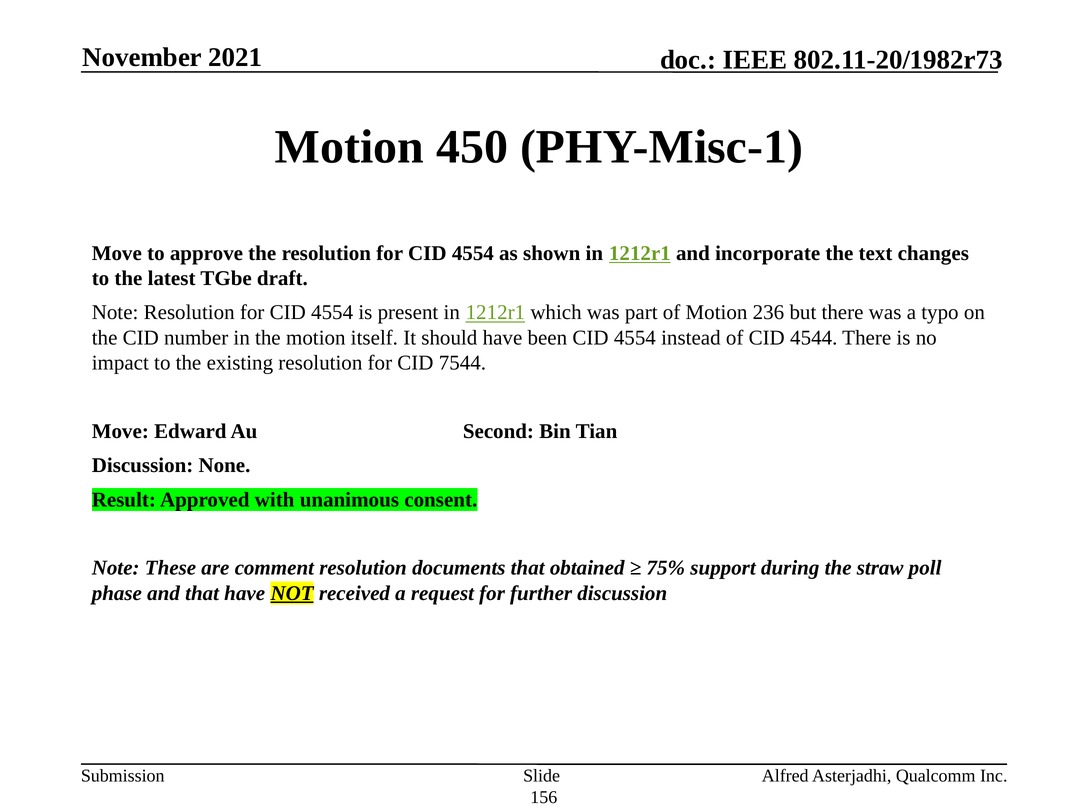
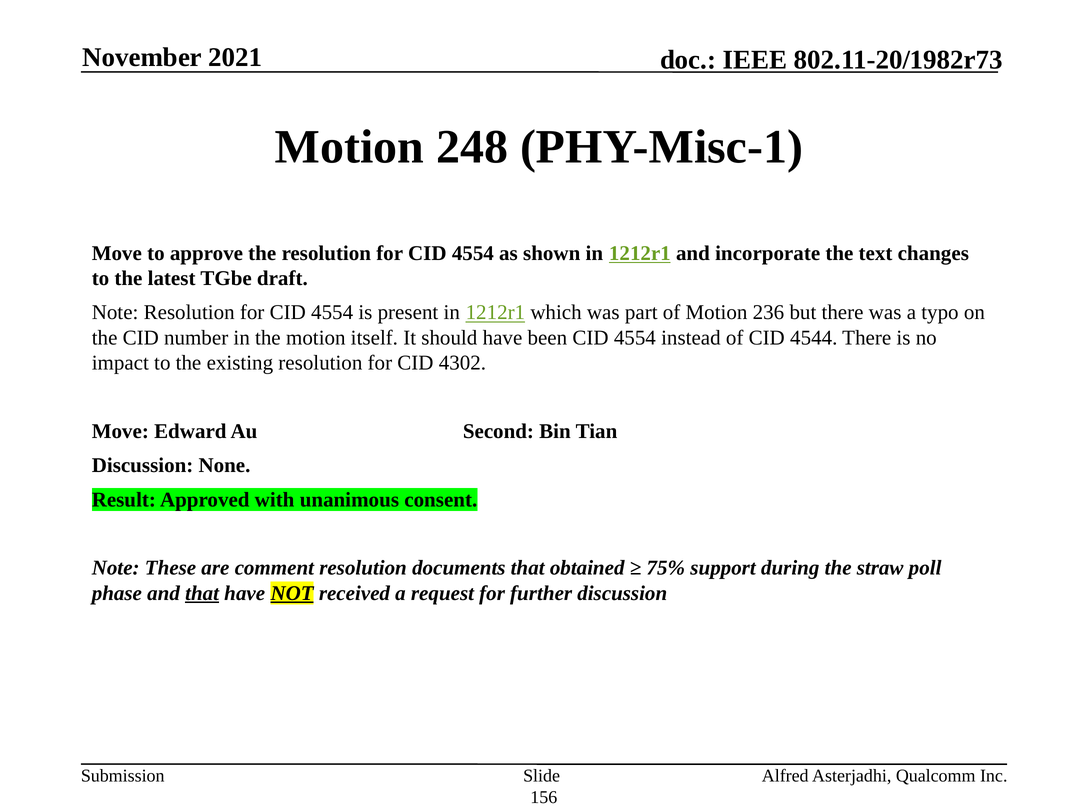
450: 450 -> 248
7544: 7544 -> 4302
that at (202, 593) underline: none -> present
